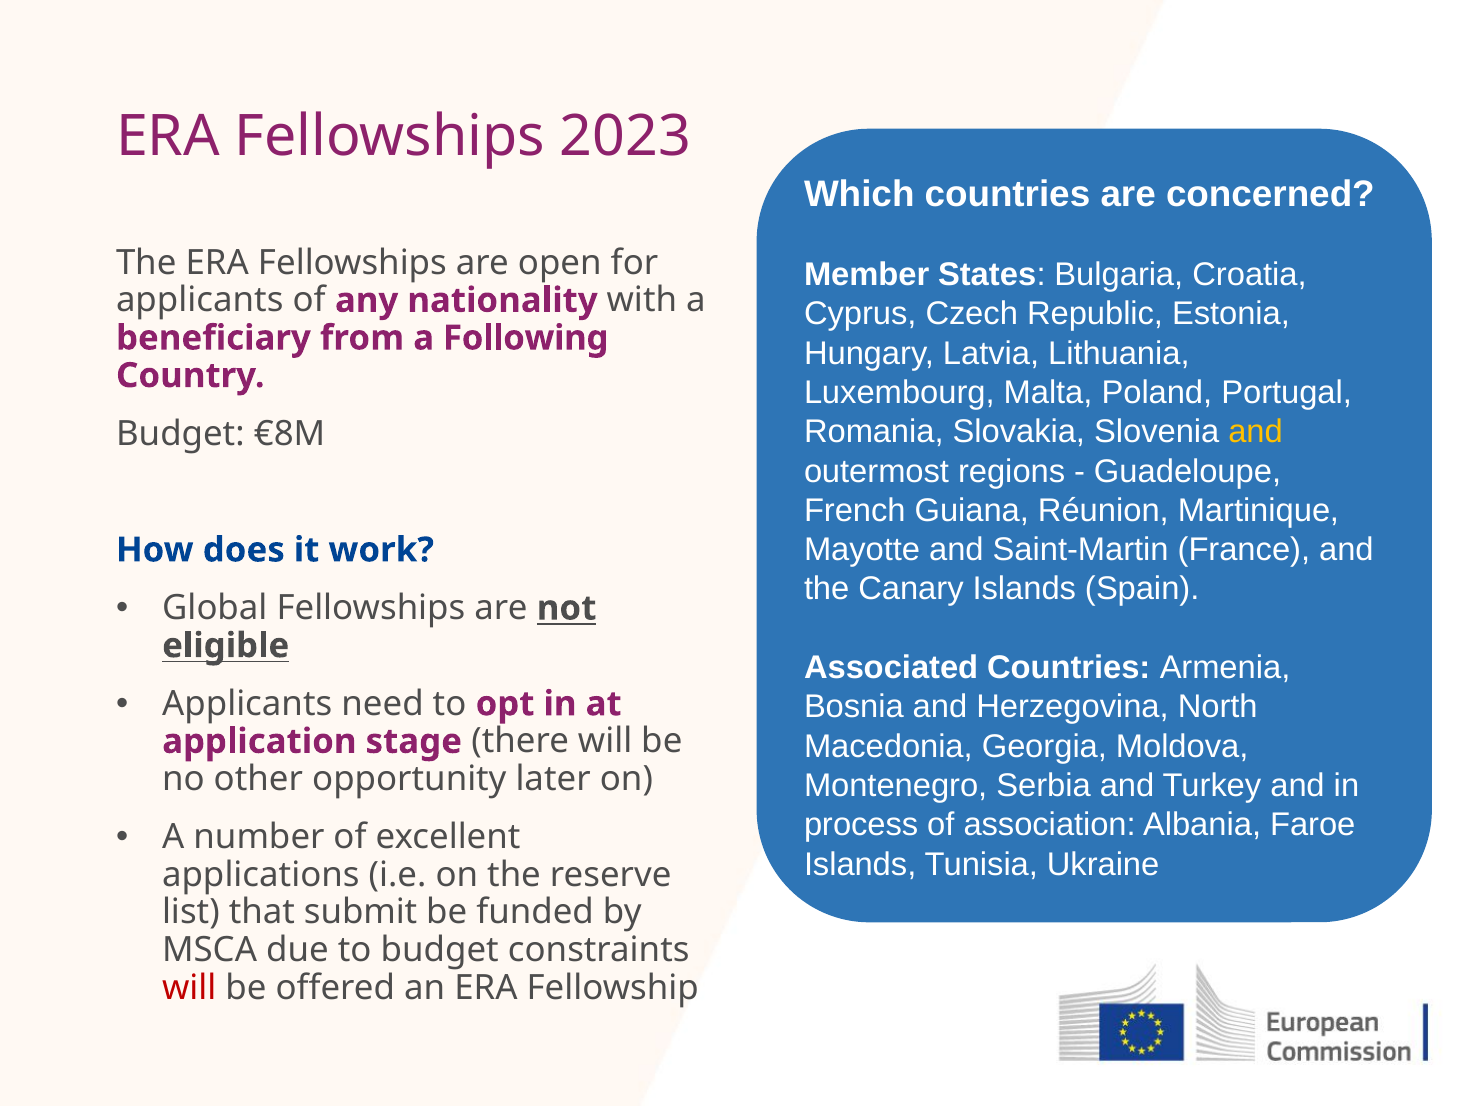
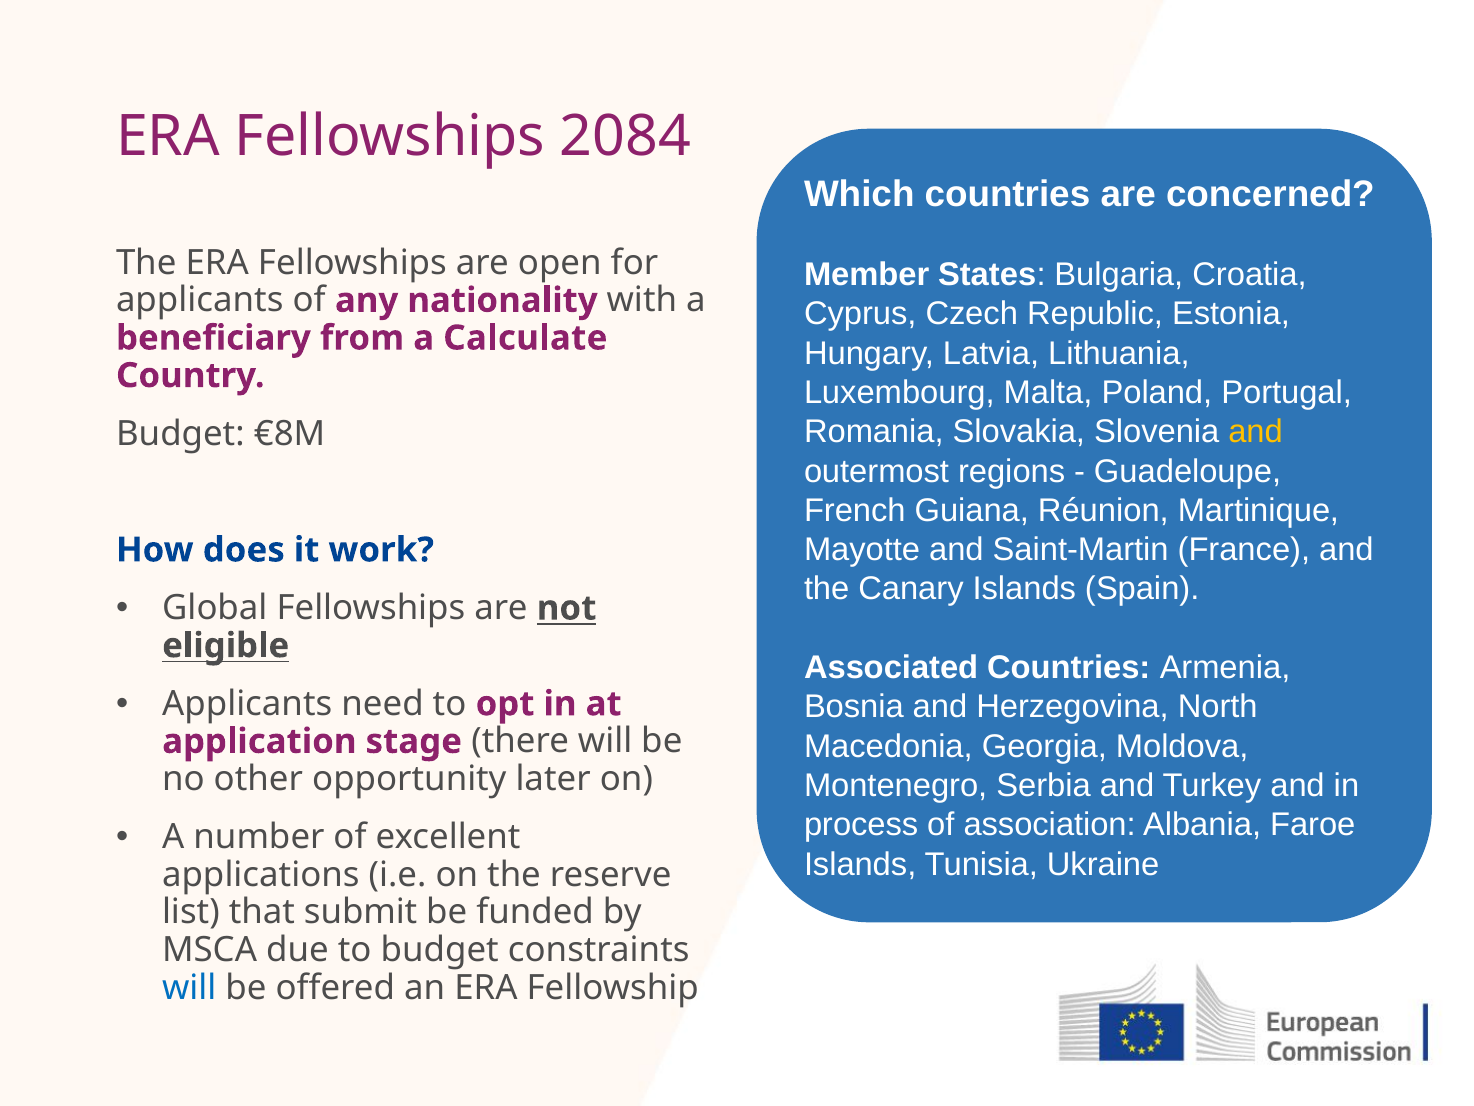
2023: 2023 -> 2084
Following: Following -> Calculate
will at (189, 987) colour: red -> blue
